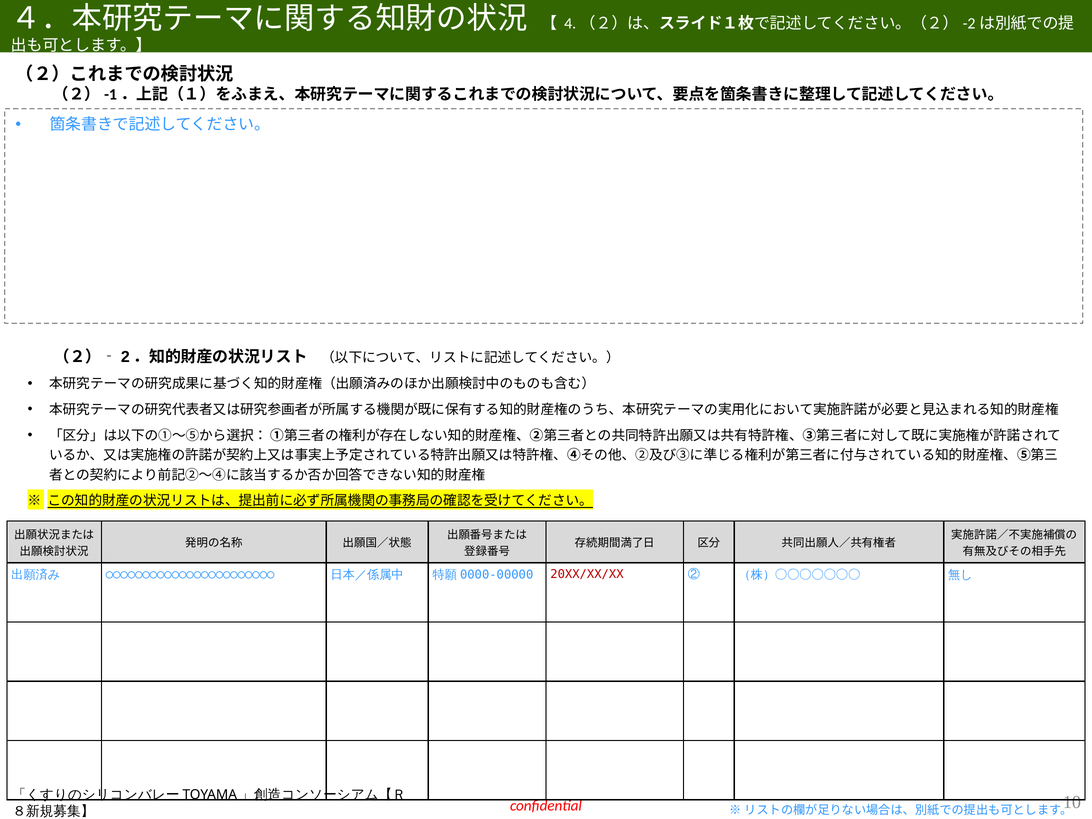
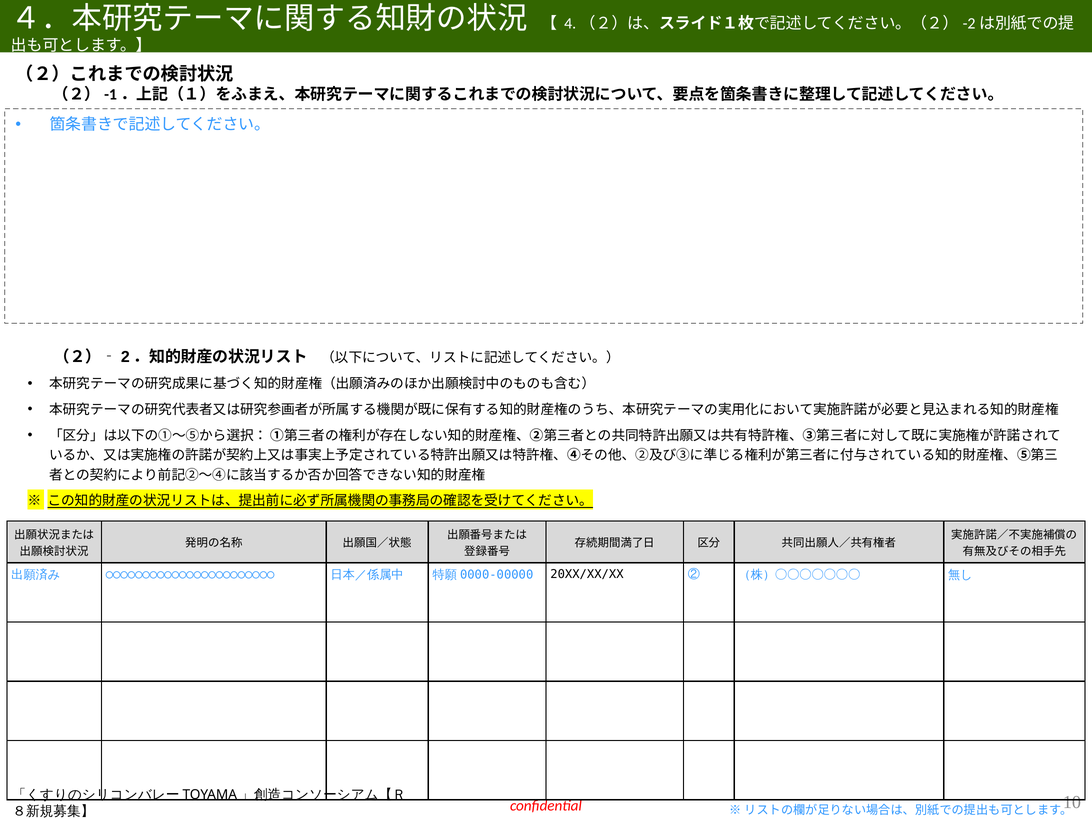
20XX/XX/XX colour: red -> black
